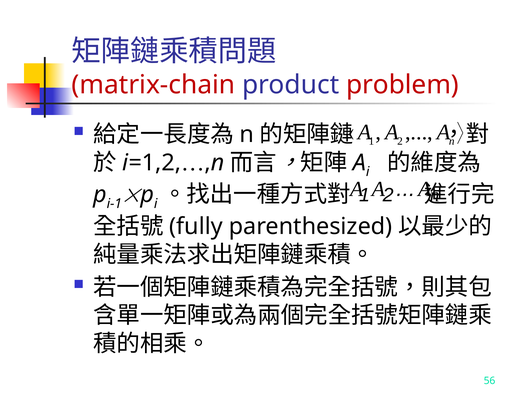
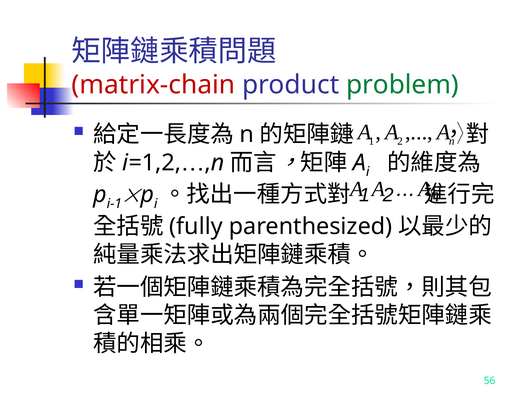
problem colour: red -> green
